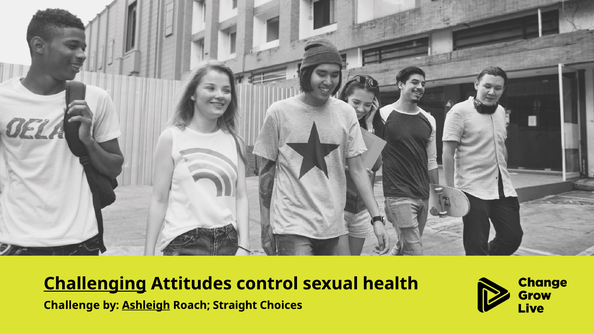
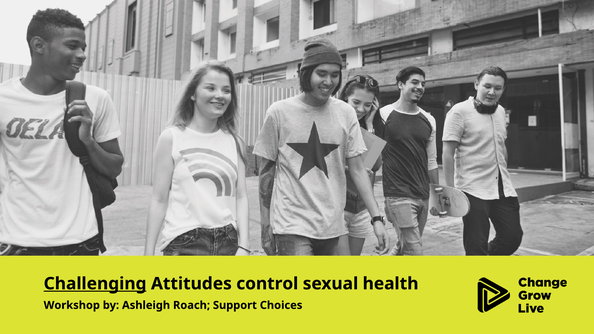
Challenge: Challenge -> Workshop
Ashleigh underline: present -> none
Straight: Straight -> Support
